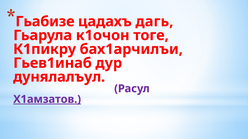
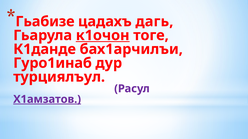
к1очон underline: none -> present
К1пикру: К1пикру -> К1данде
Гьев1инаб: Гьев1инаб -> Гуро1инаб
дунялалъул: дунялалъул -> турциялъул
